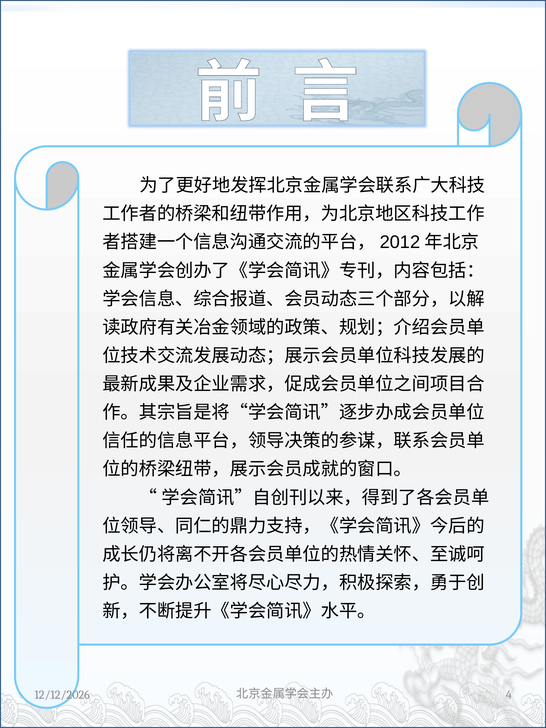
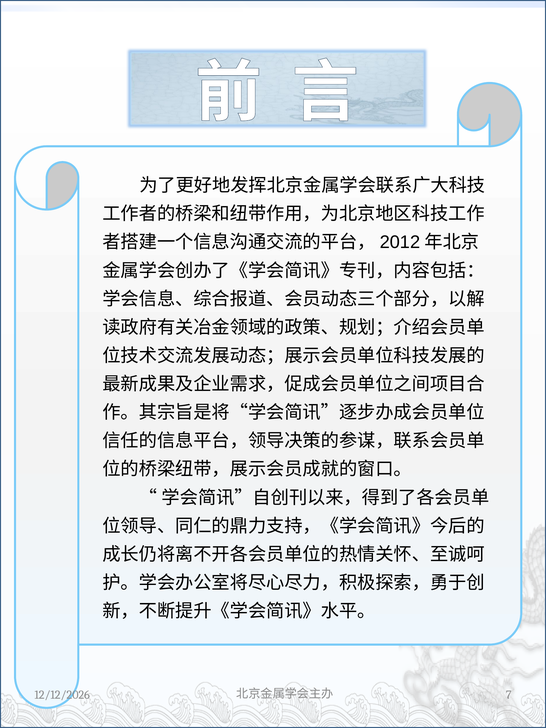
4: 4 -> 7
